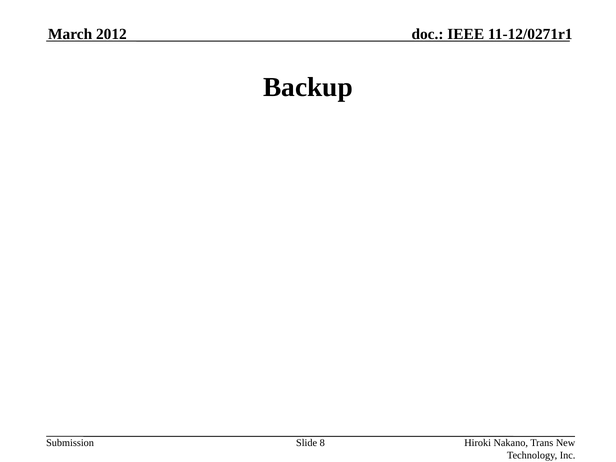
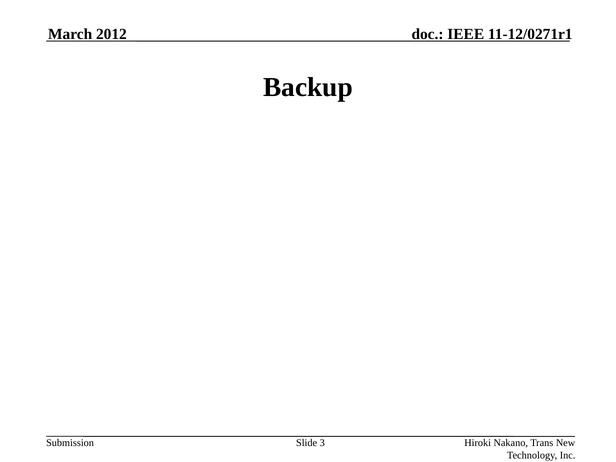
8: 8 -> 3
